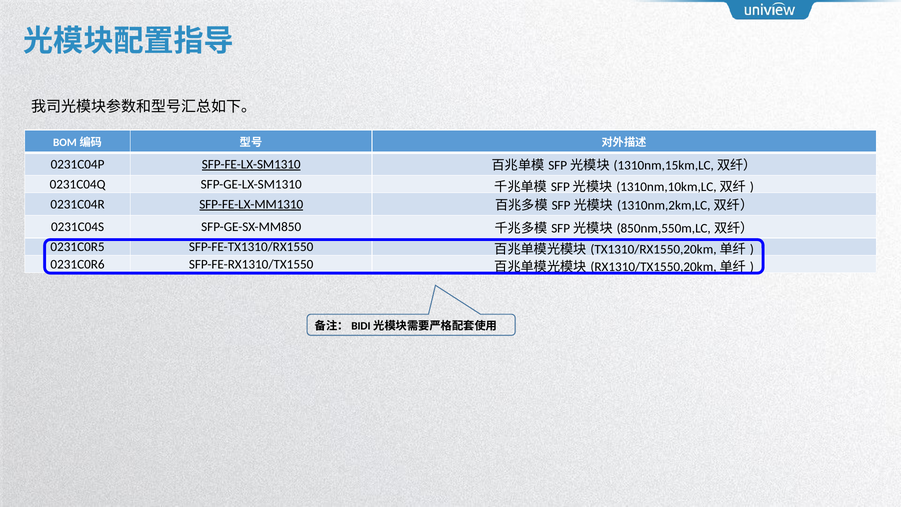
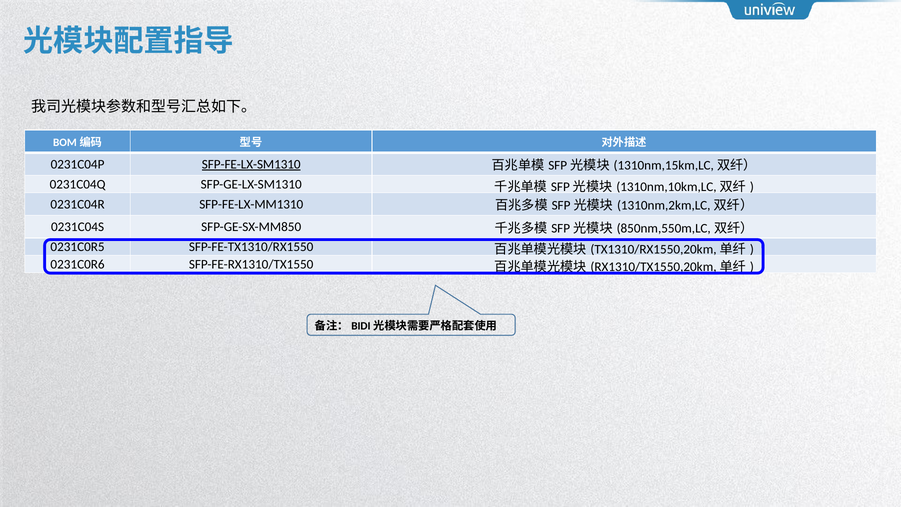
SFP-FE-LX-MM1310 underline: present -> none
